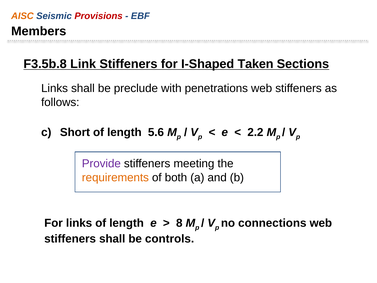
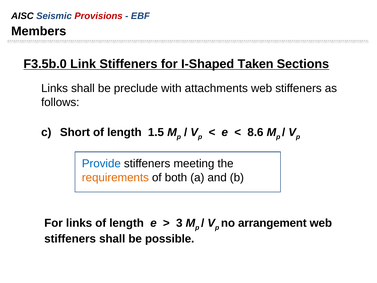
AISC colour: orange -> black
F3.5b.8: F3.5b.8 -> F3.5b.0
penetrations: penetrations -> attachments
5.6: 5.6 -> 1.5
2.2: 2.2 -> 8.6
Provide colour: purple -> blue
8: 8 -> 3
connections: connections -> arrangement
controls: controls -> possible
